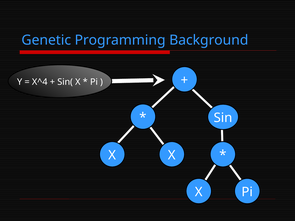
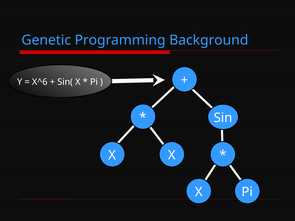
X^4: X^4 -> X^6
